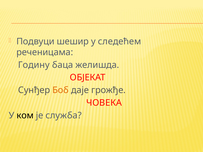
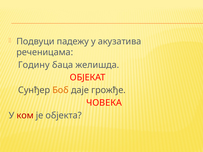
шешир: шешир -> падежу
следећем: следећем -> акузатива
ком colour: black -> red
служба: служба -> објекта
